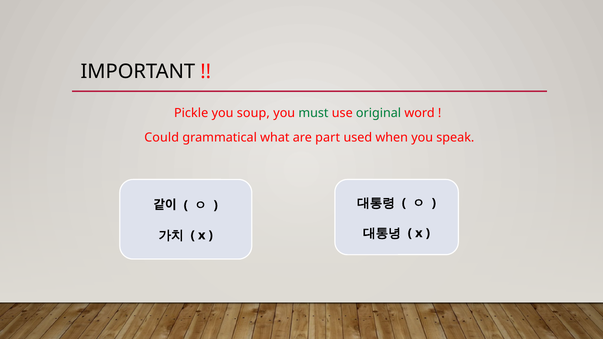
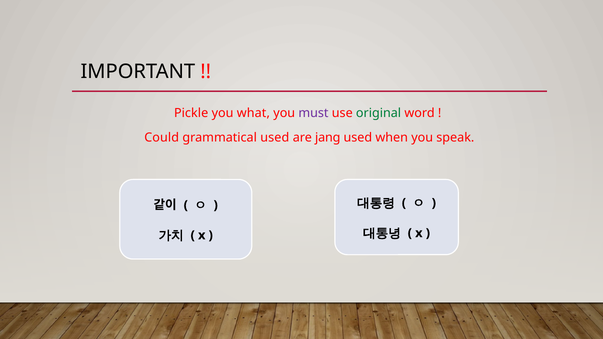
soup: soup -> what
must colour: green -> purple
grammatical what: what -> used
part: part -> jang
